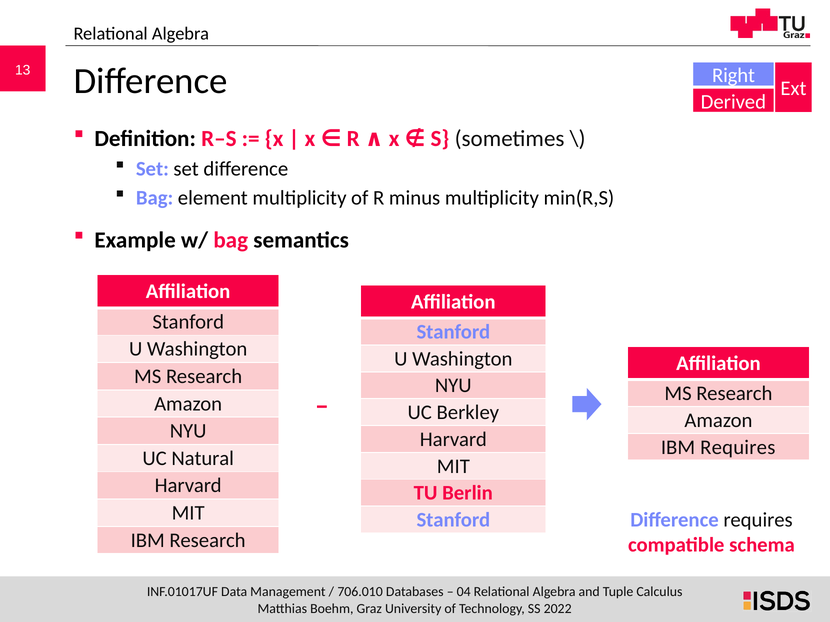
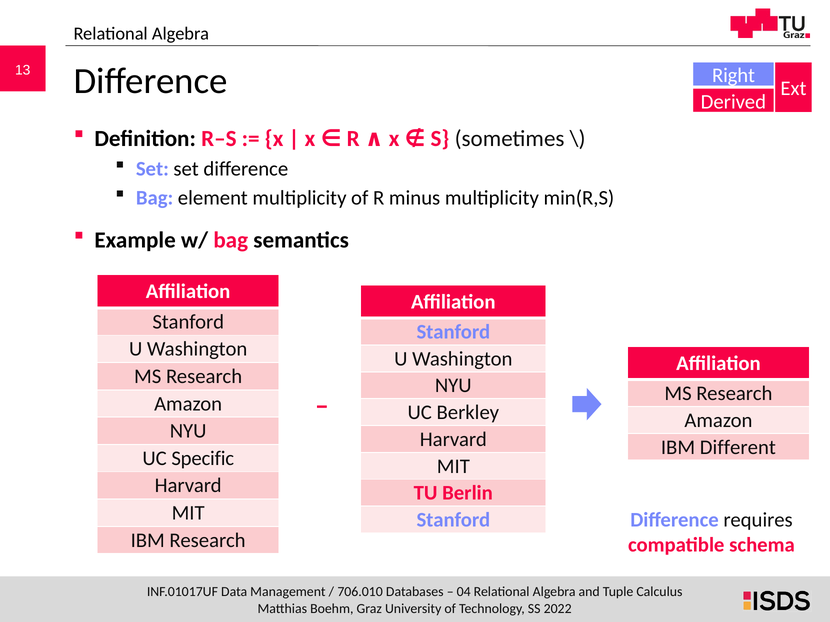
IBM Requires: Requires -> Different
Natural: Natural -> Specific
